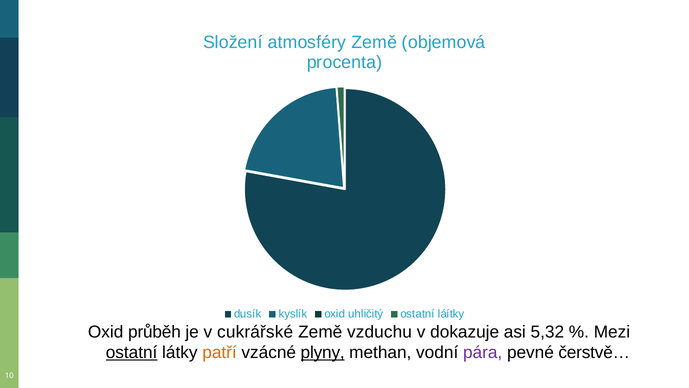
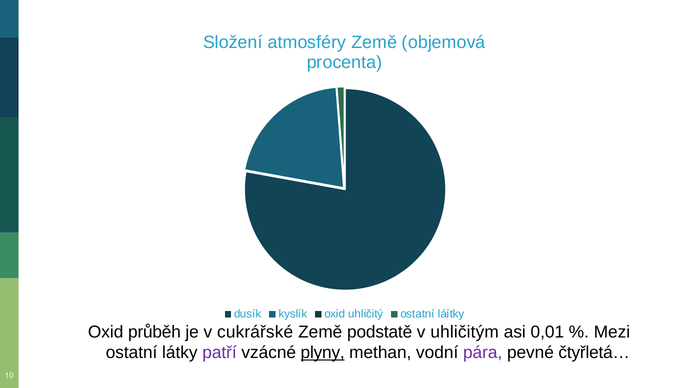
vzduchu: vzduchu -> podstatě
dokazuje: dokazuje -> uhličitým
5,32: 5,32 -> 0,01
ostatní at (132, 352) underline: present -> none
patří colour: orange -> purple
čerstvě…: čerstvě… -> čtyřletá…
